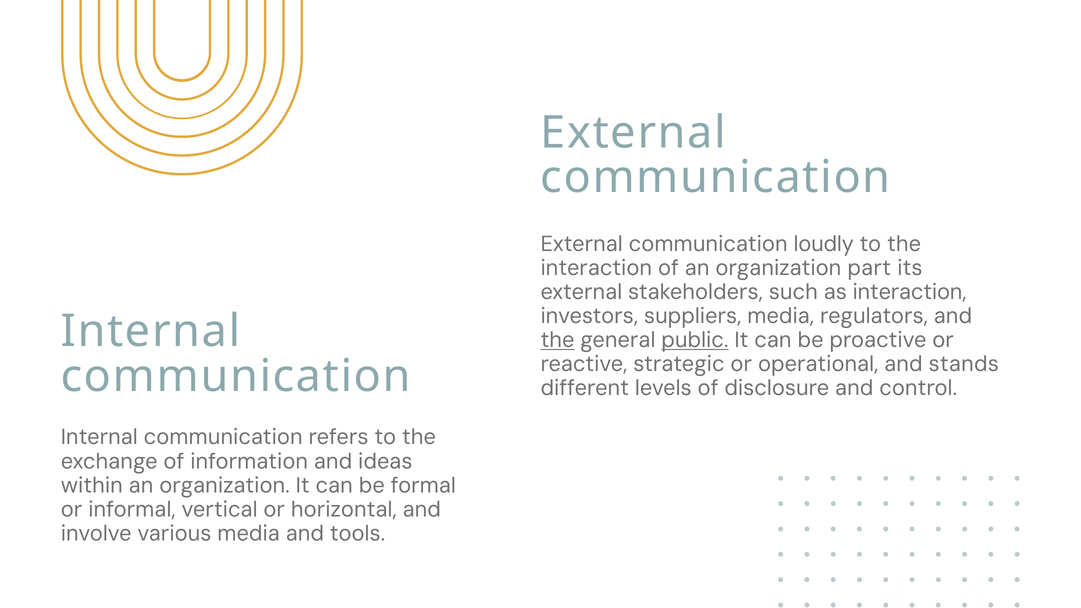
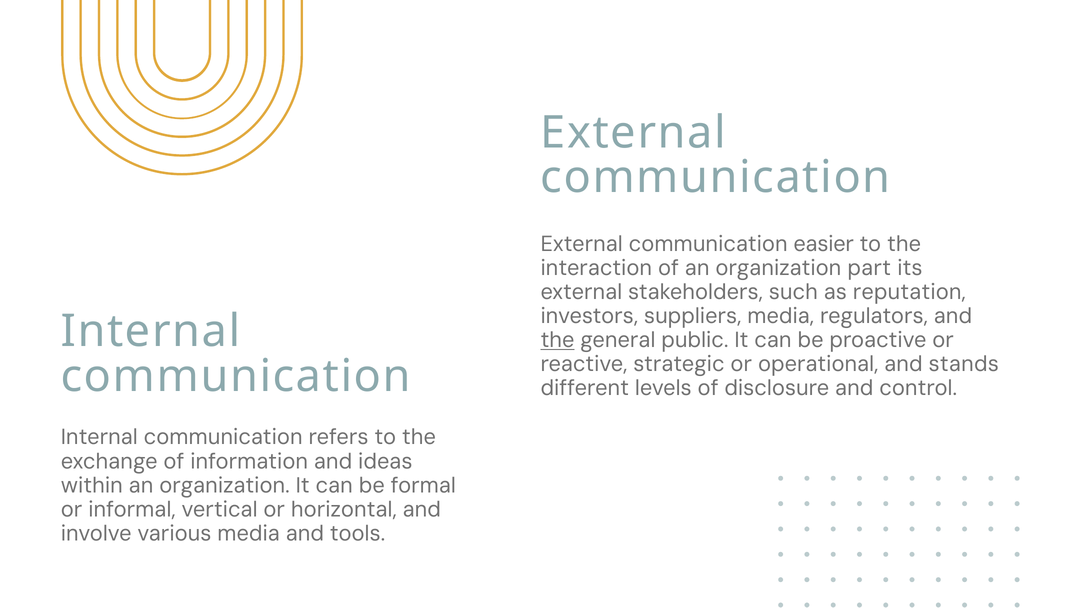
loudly: loudly -> easier
as interaction: interaction -> reputation
public underline: present -> none
